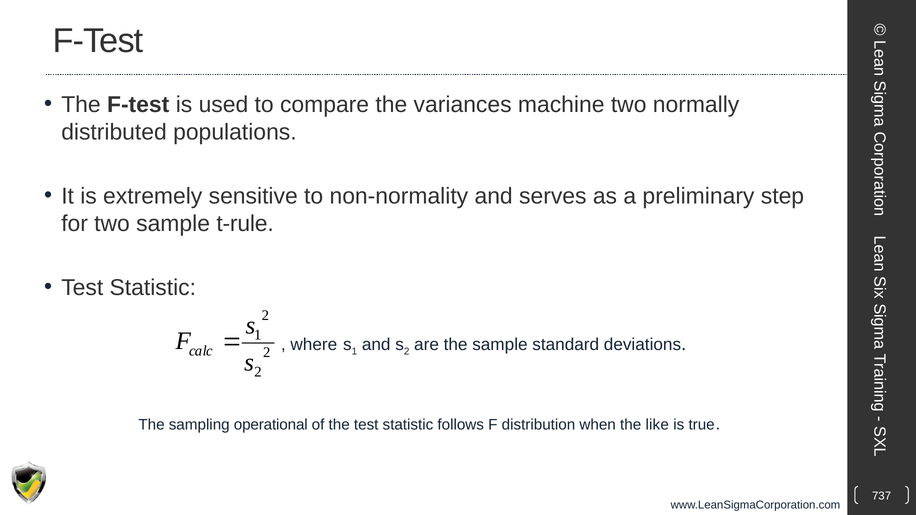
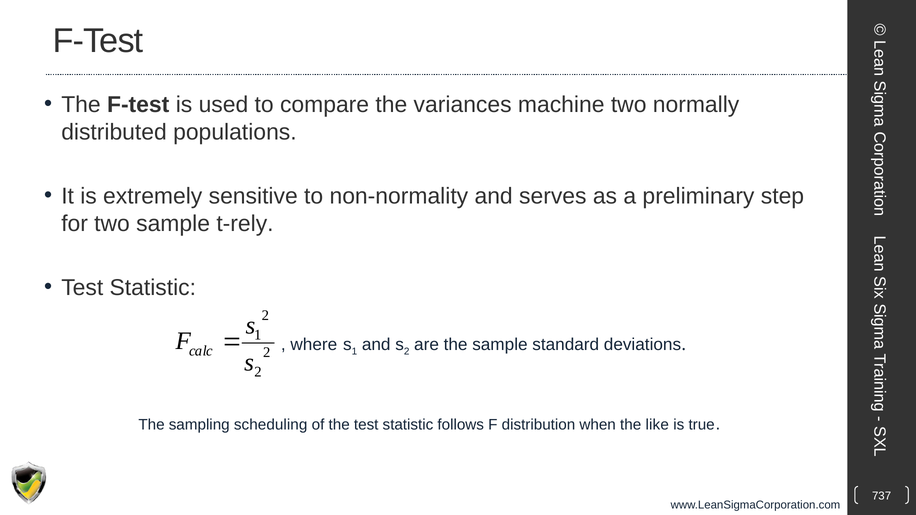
t-rule: t-rule -> t-rely
operational: operational -> scheduling
